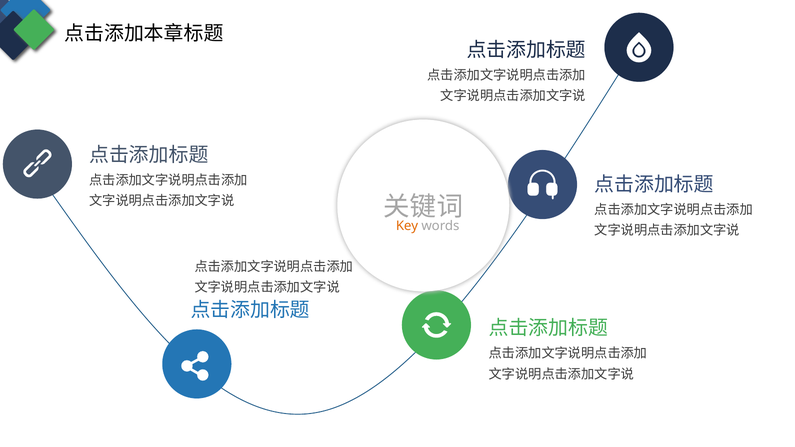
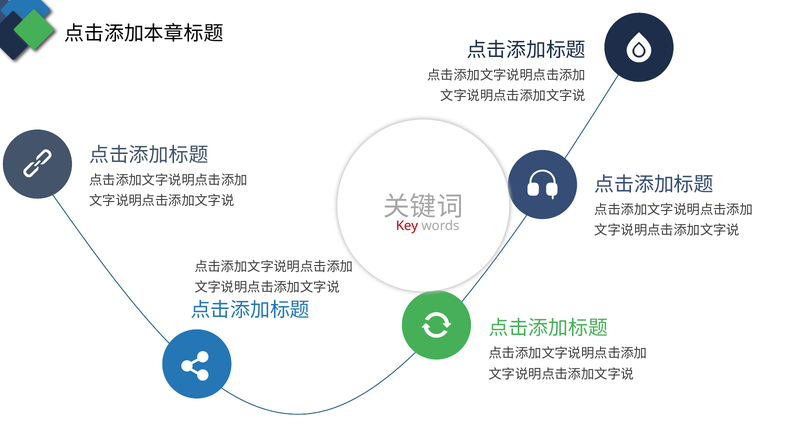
Key colour: orange -> red
